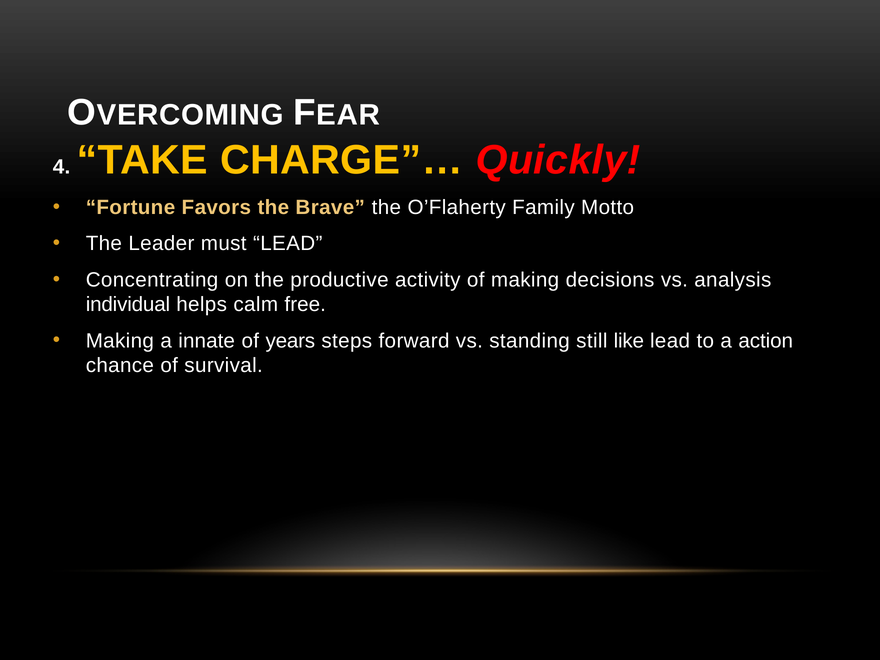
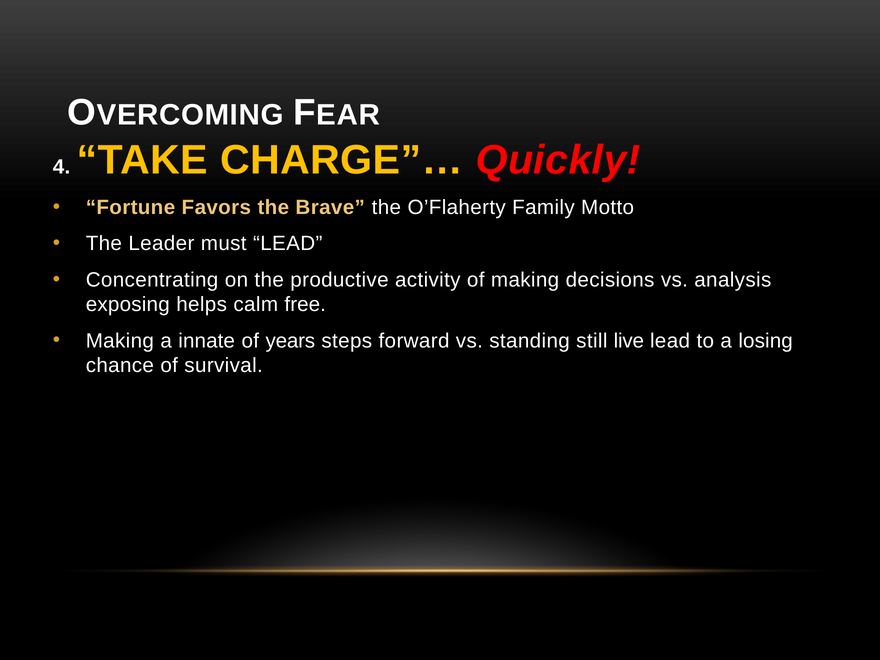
individual: individual -> exposing
like: like -> live
action: action -> losing
